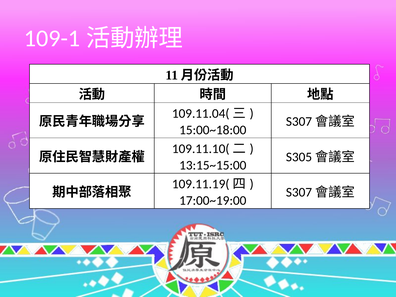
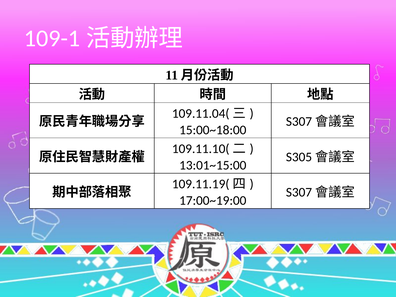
13:15~15:00: 13:15~15:00 -> 13:01~15:00
